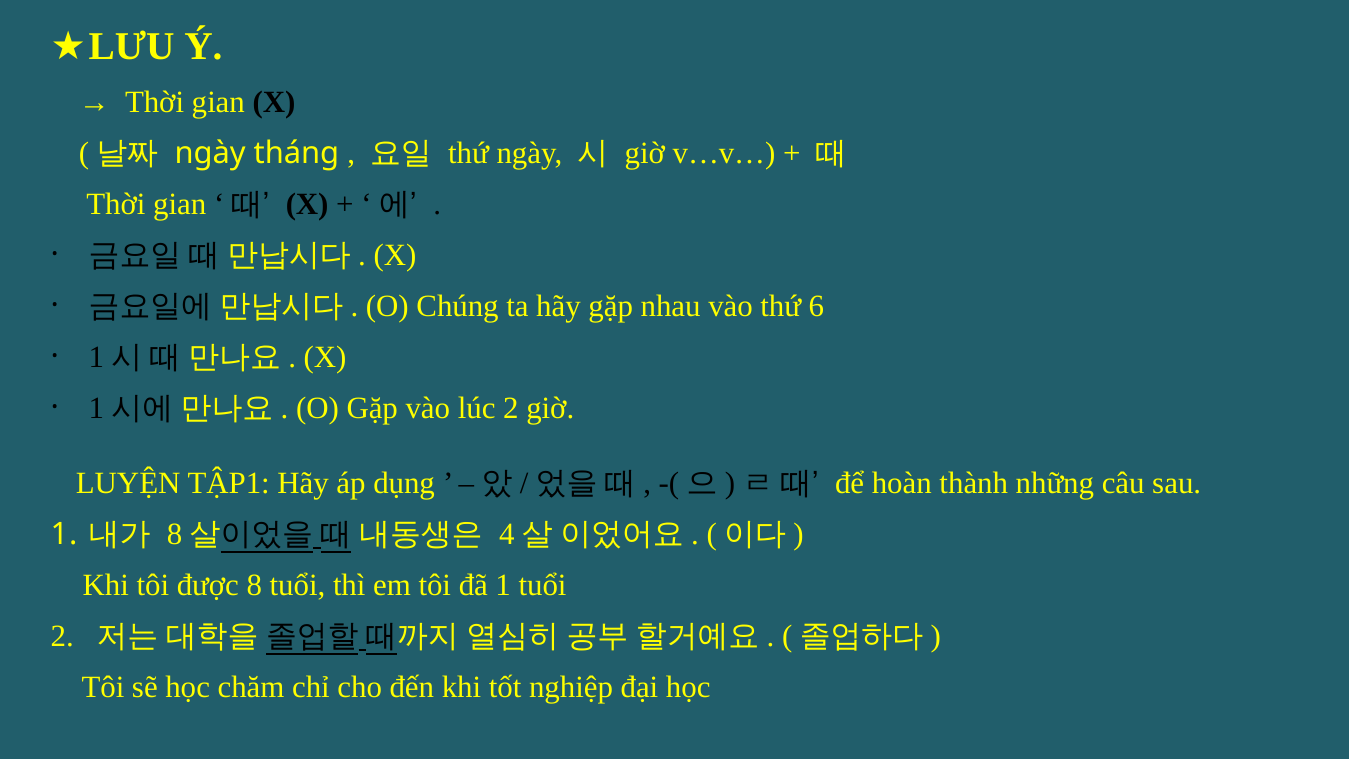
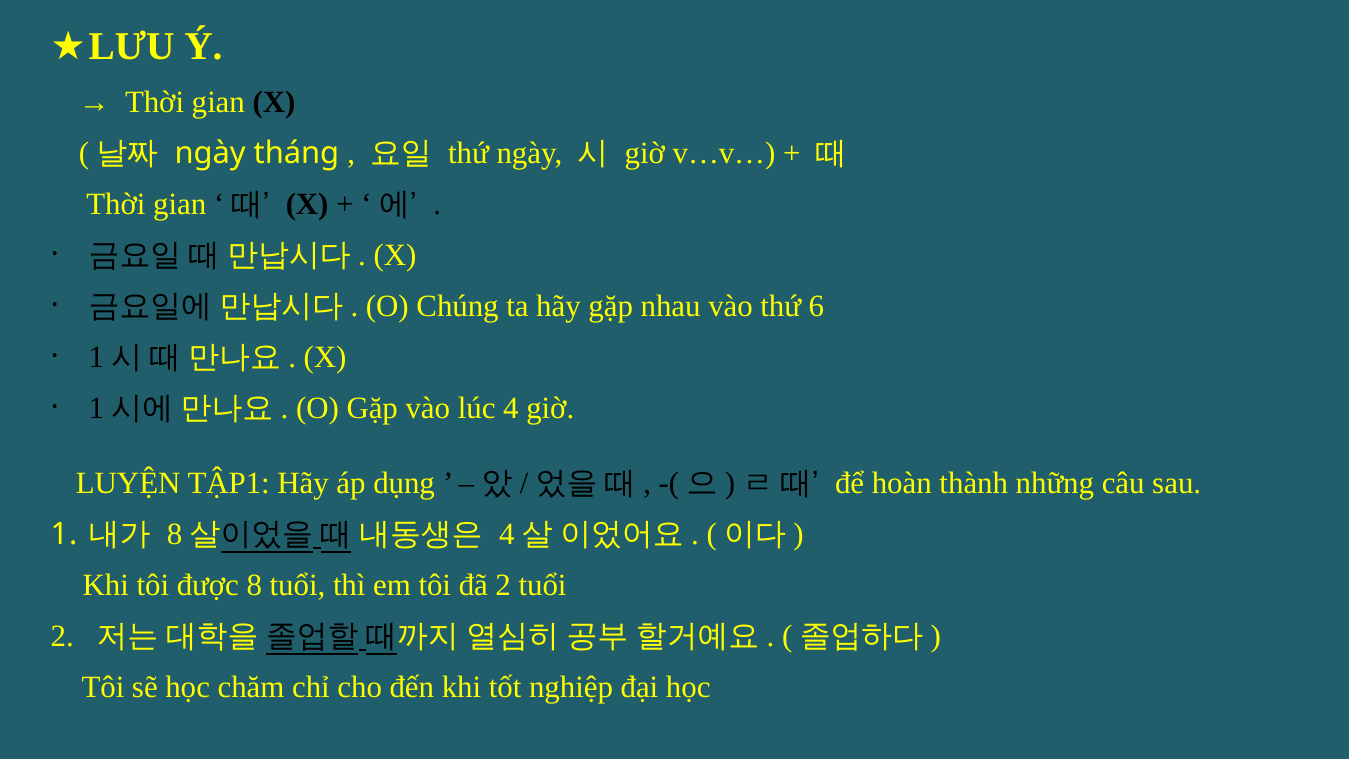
lúc 2: 2 -> 4
đã 1: 1 -> 2
